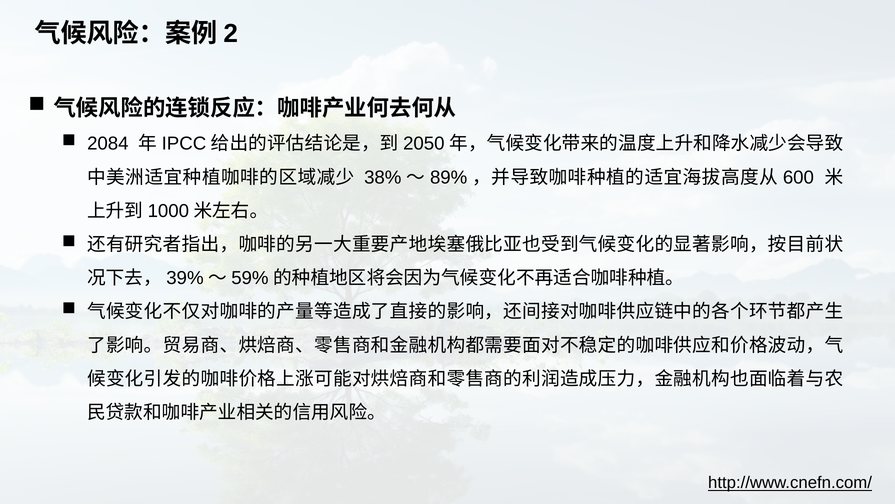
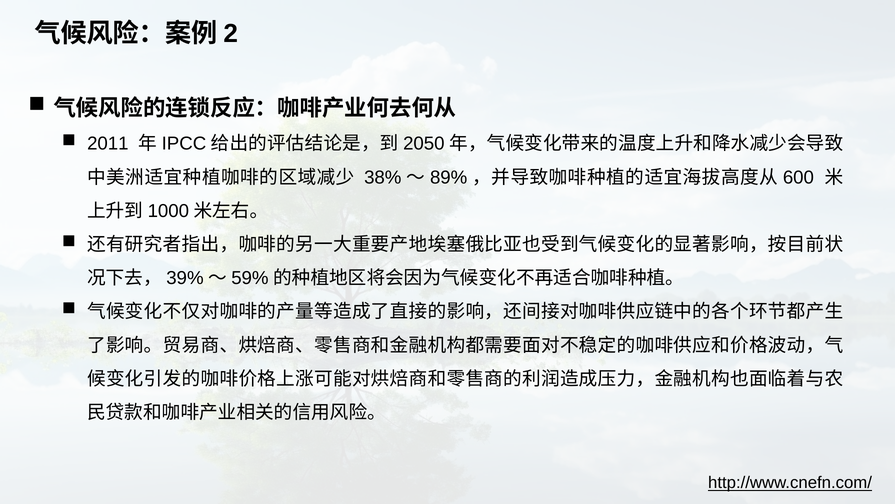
2084: 2084 -> 2011
